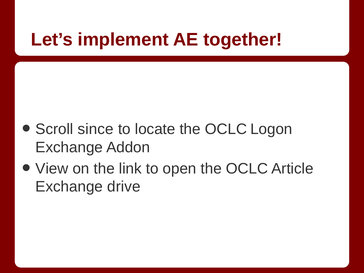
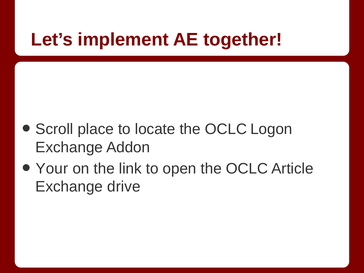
since: since -> place
View: View -> Your
